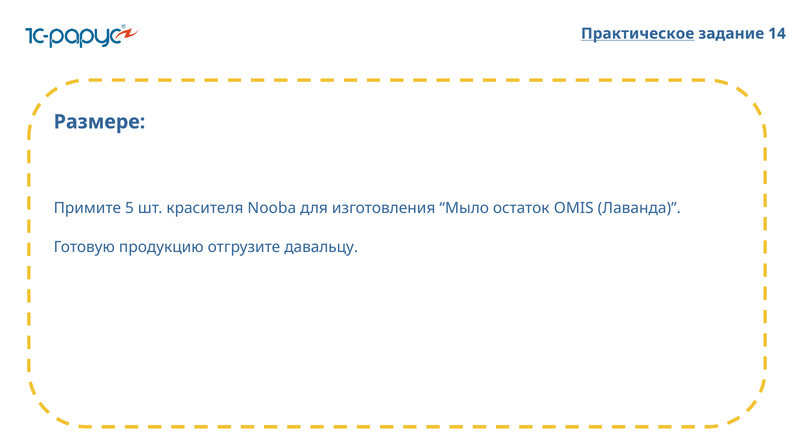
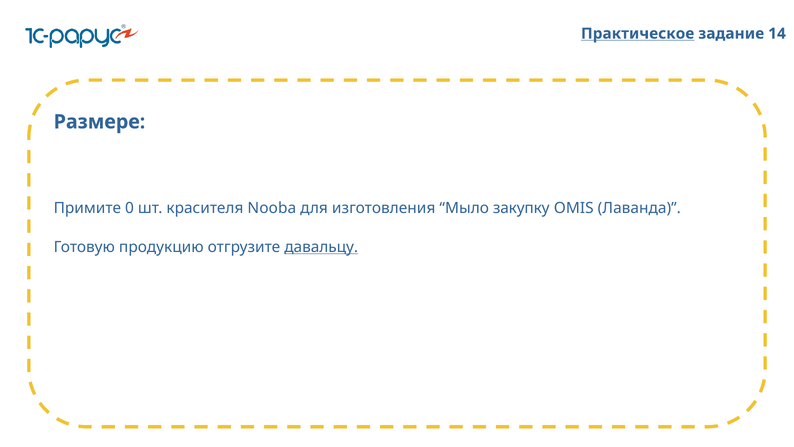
5: 5 -> 0
остаток: остаток -> закупку
давальцу underline: none -> present
